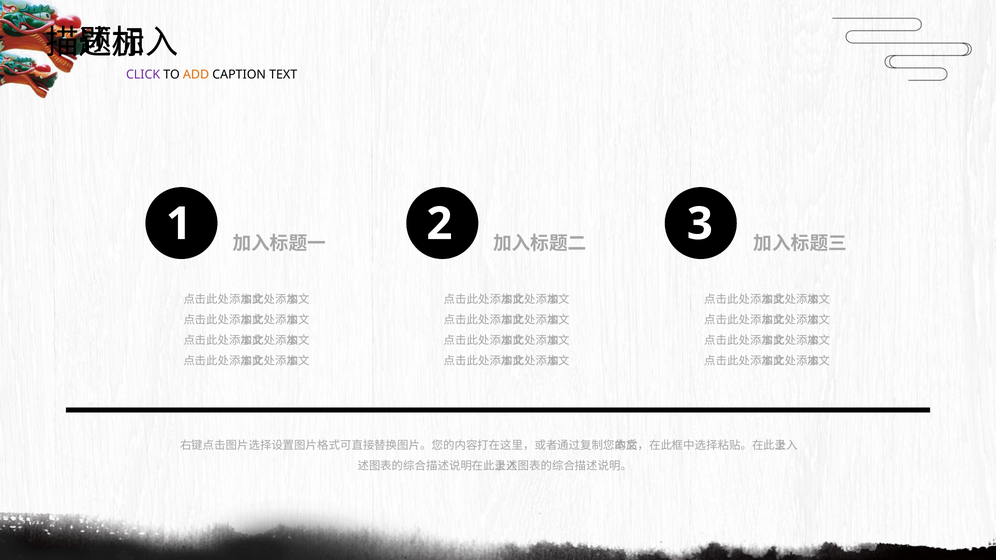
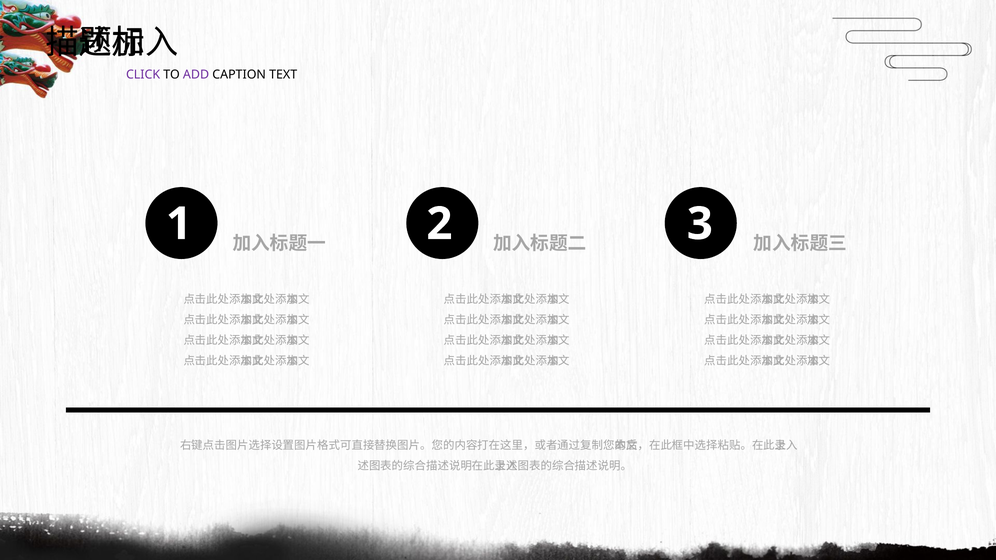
ADD colour: orange -> purple
